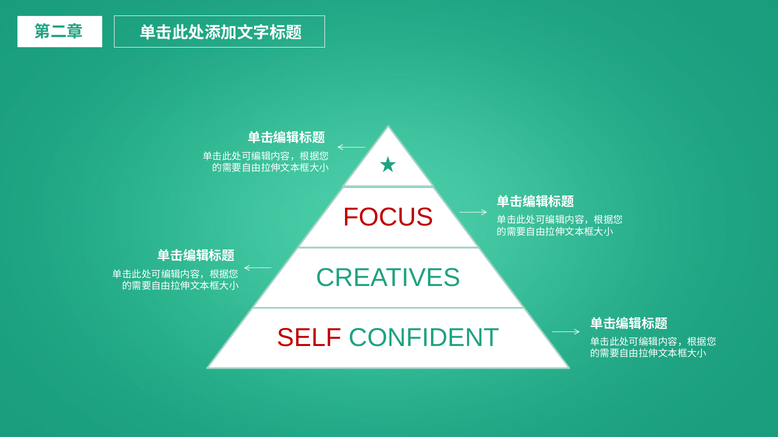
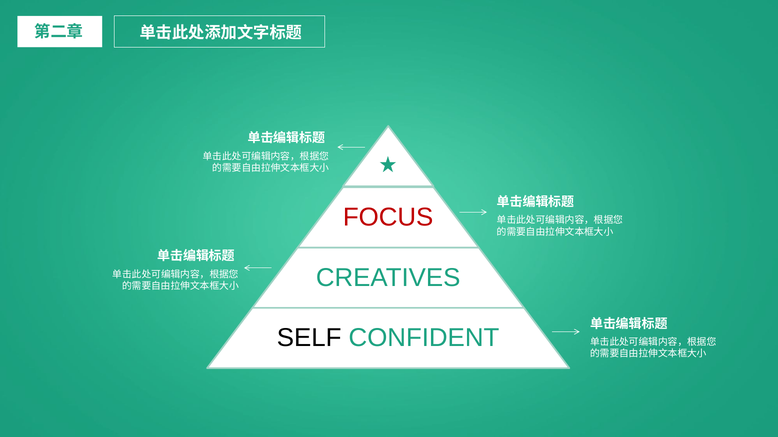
SELF colour: red -> black
